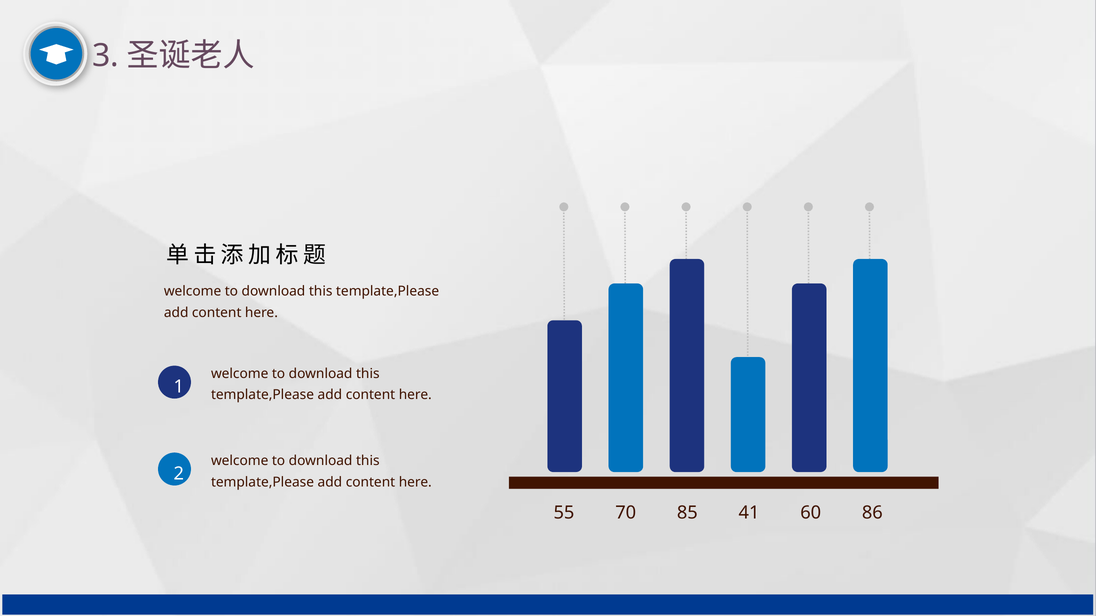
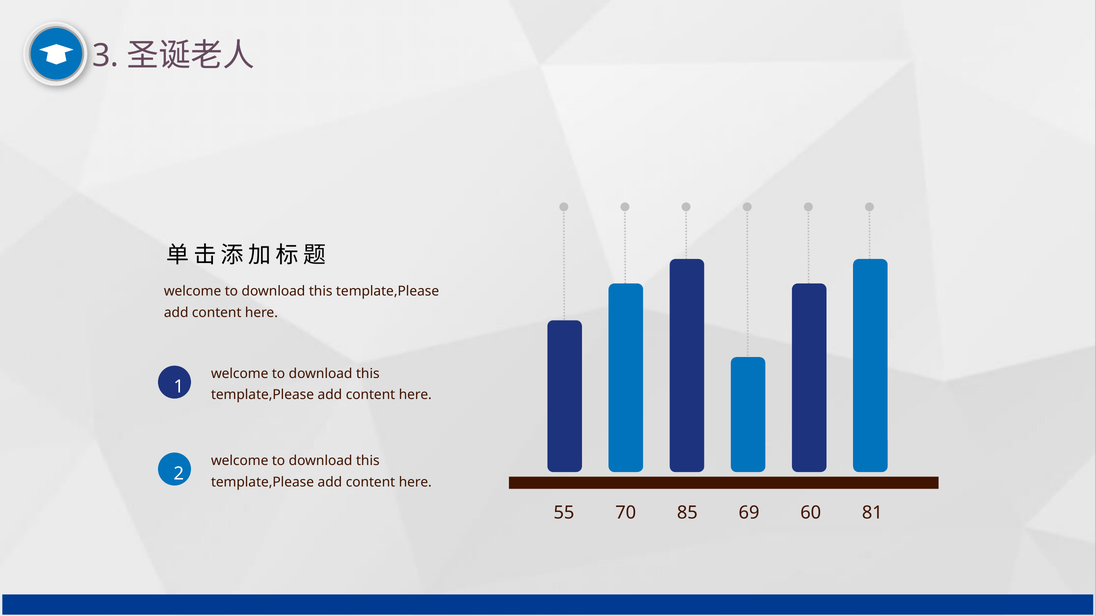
41: 41 -> 69
86: 86 -> 81
